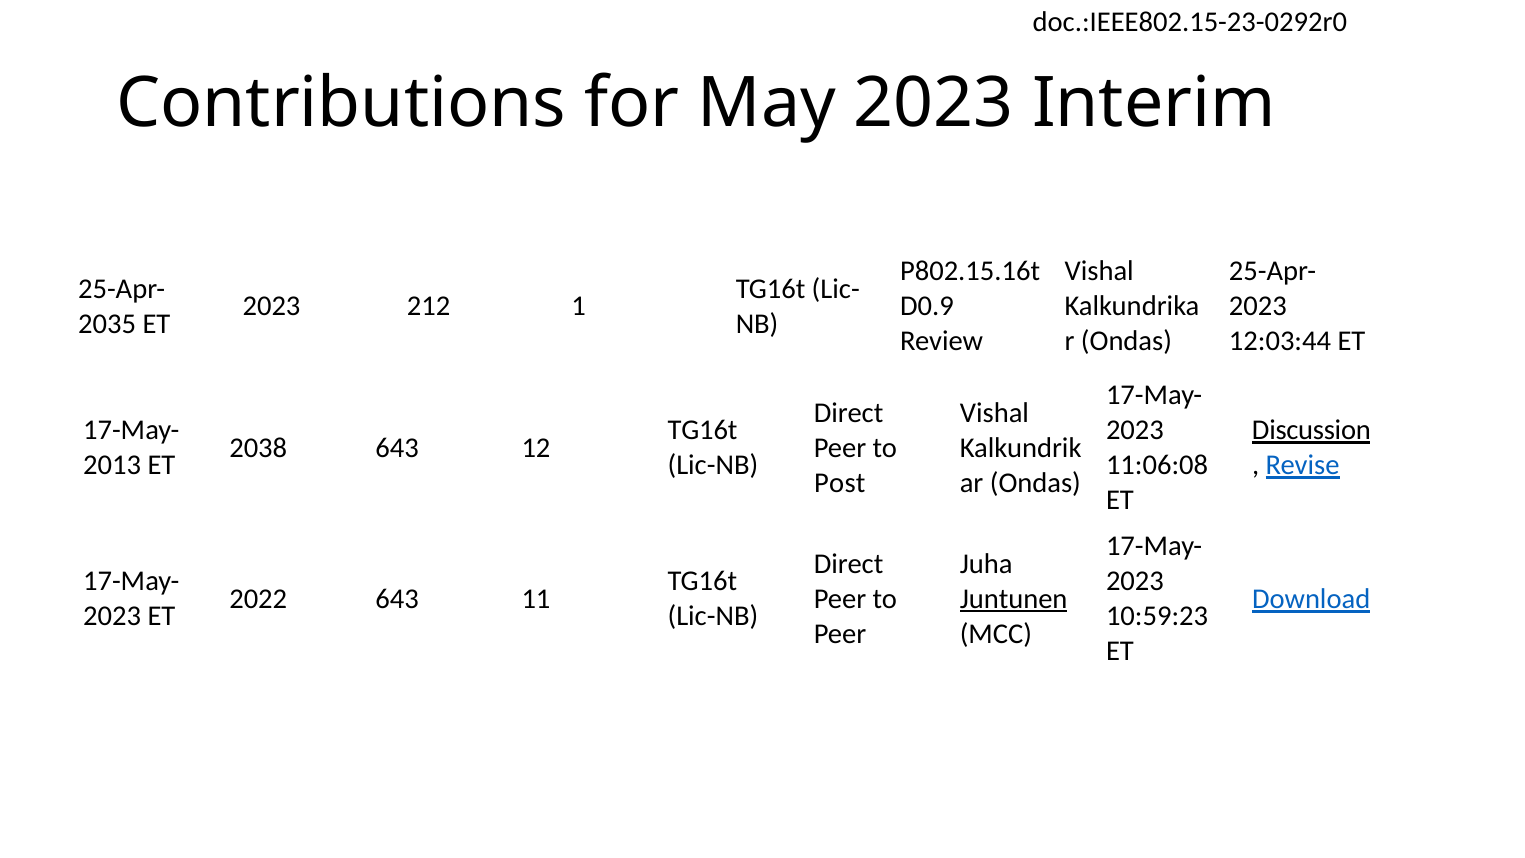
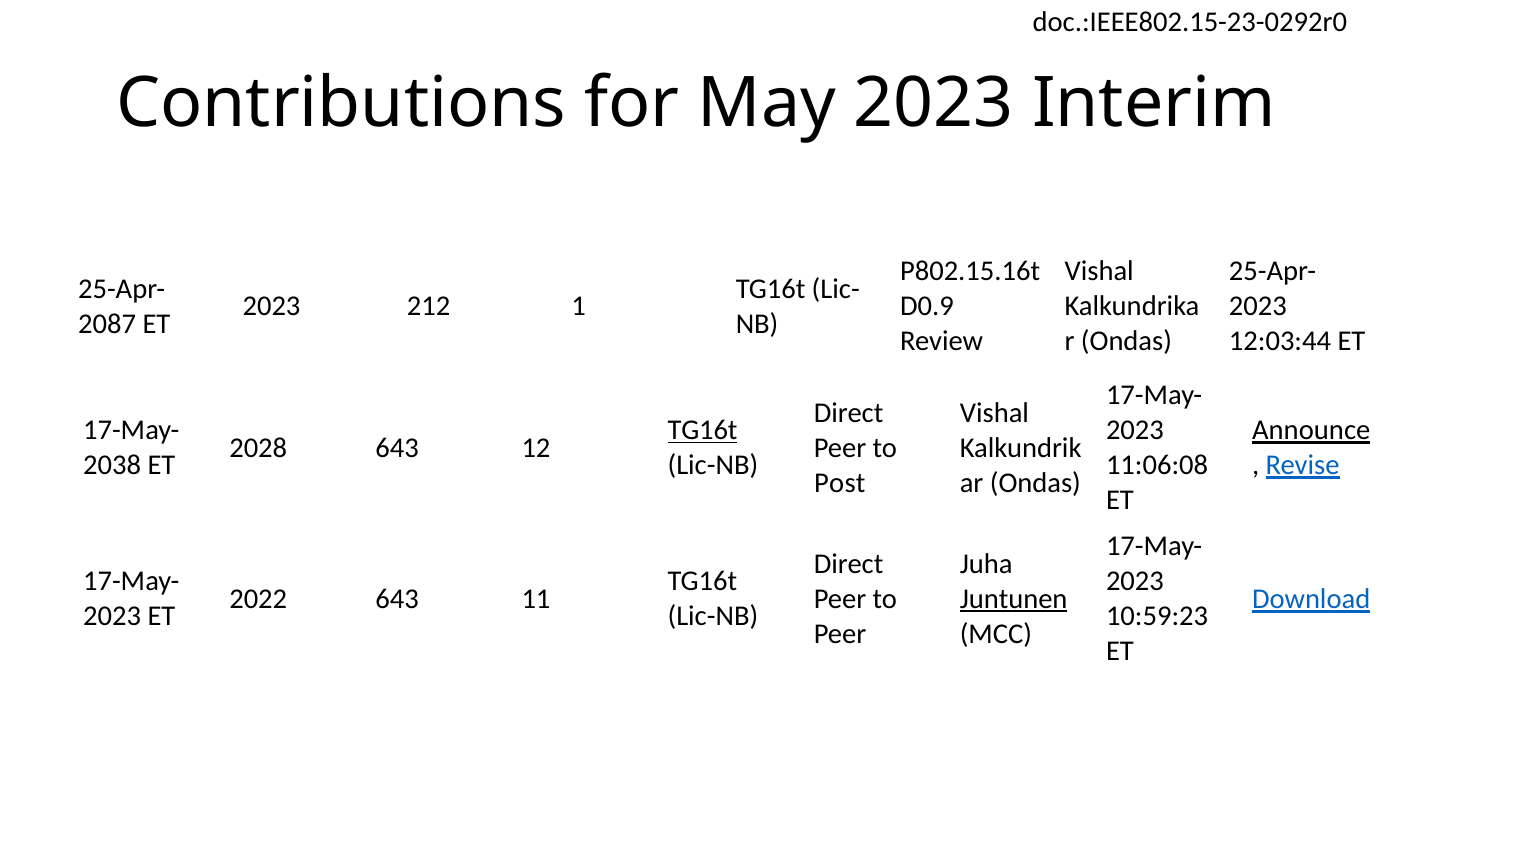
2035: 2035 -> 2087
TG16t at (703, 430) underline: none -> present
Discussion: Discussion -> Announce
2038: 2038 -> 2028
2013: 2013 -> 2038
